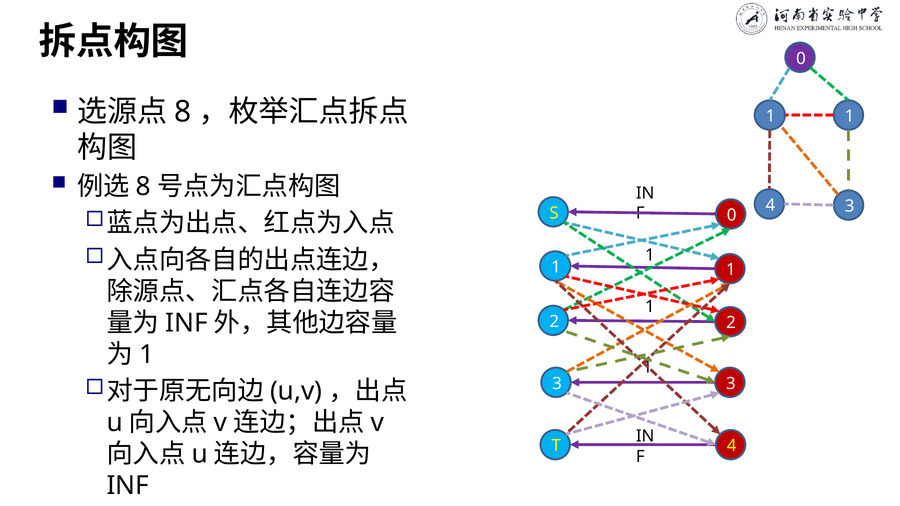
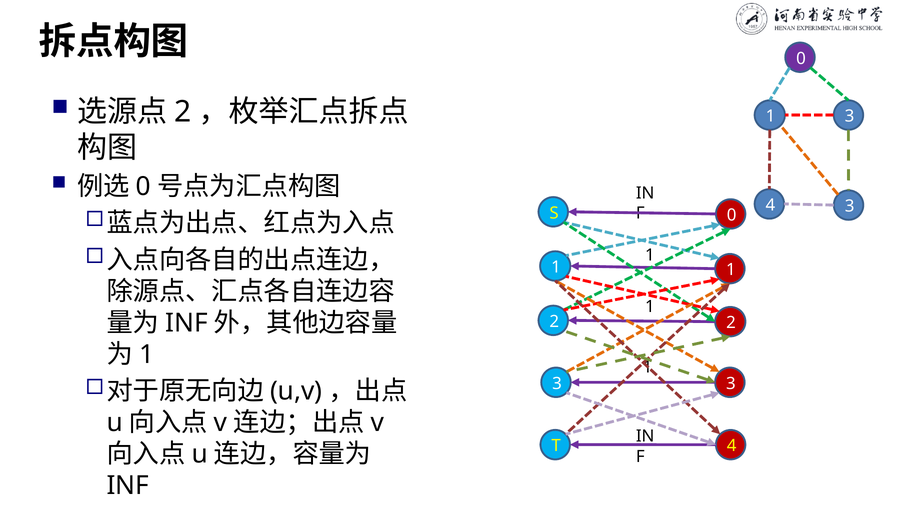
8 at (183, 112): 8 -> 2
1 at (849, 116): 1 -> 3
8 at (143, 187): 8 -> 0
